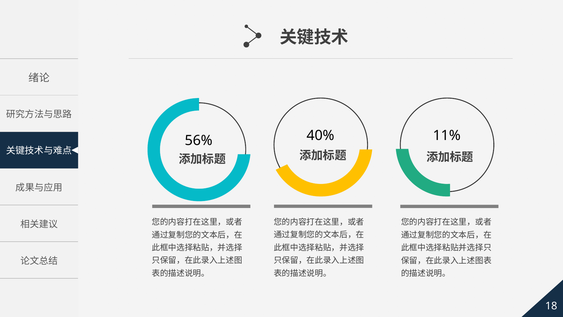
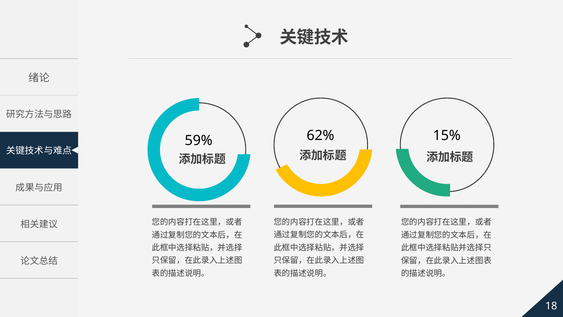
40%: 40% -> 62%
11%: 11% -> 15%
56%: 56% -> 59%
